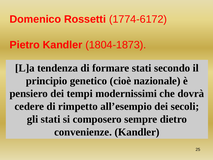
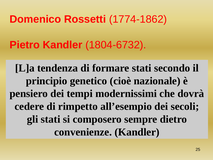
1774-6172: 1774-6172 -> 1774-1862
1804-1873: 1804-1873 -> 1804-6732
